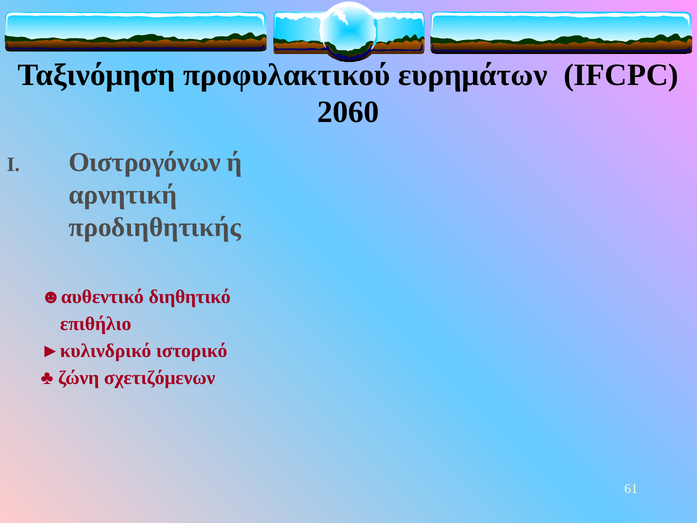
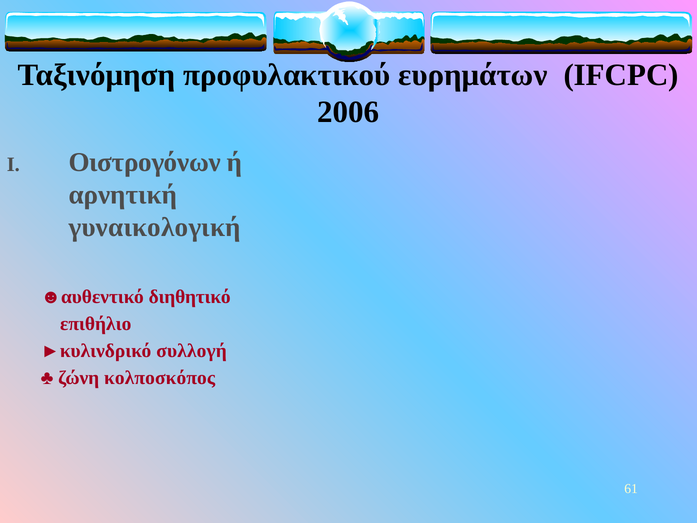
2060: 2060 -> 2006
προδιηθητικής: προδιηθητικής -> γυναικολογική
ιστορικό: ιστορικό -> συλλογή
σχετιζόμενων: σχετιζόμενων -> κολποσκόπος
